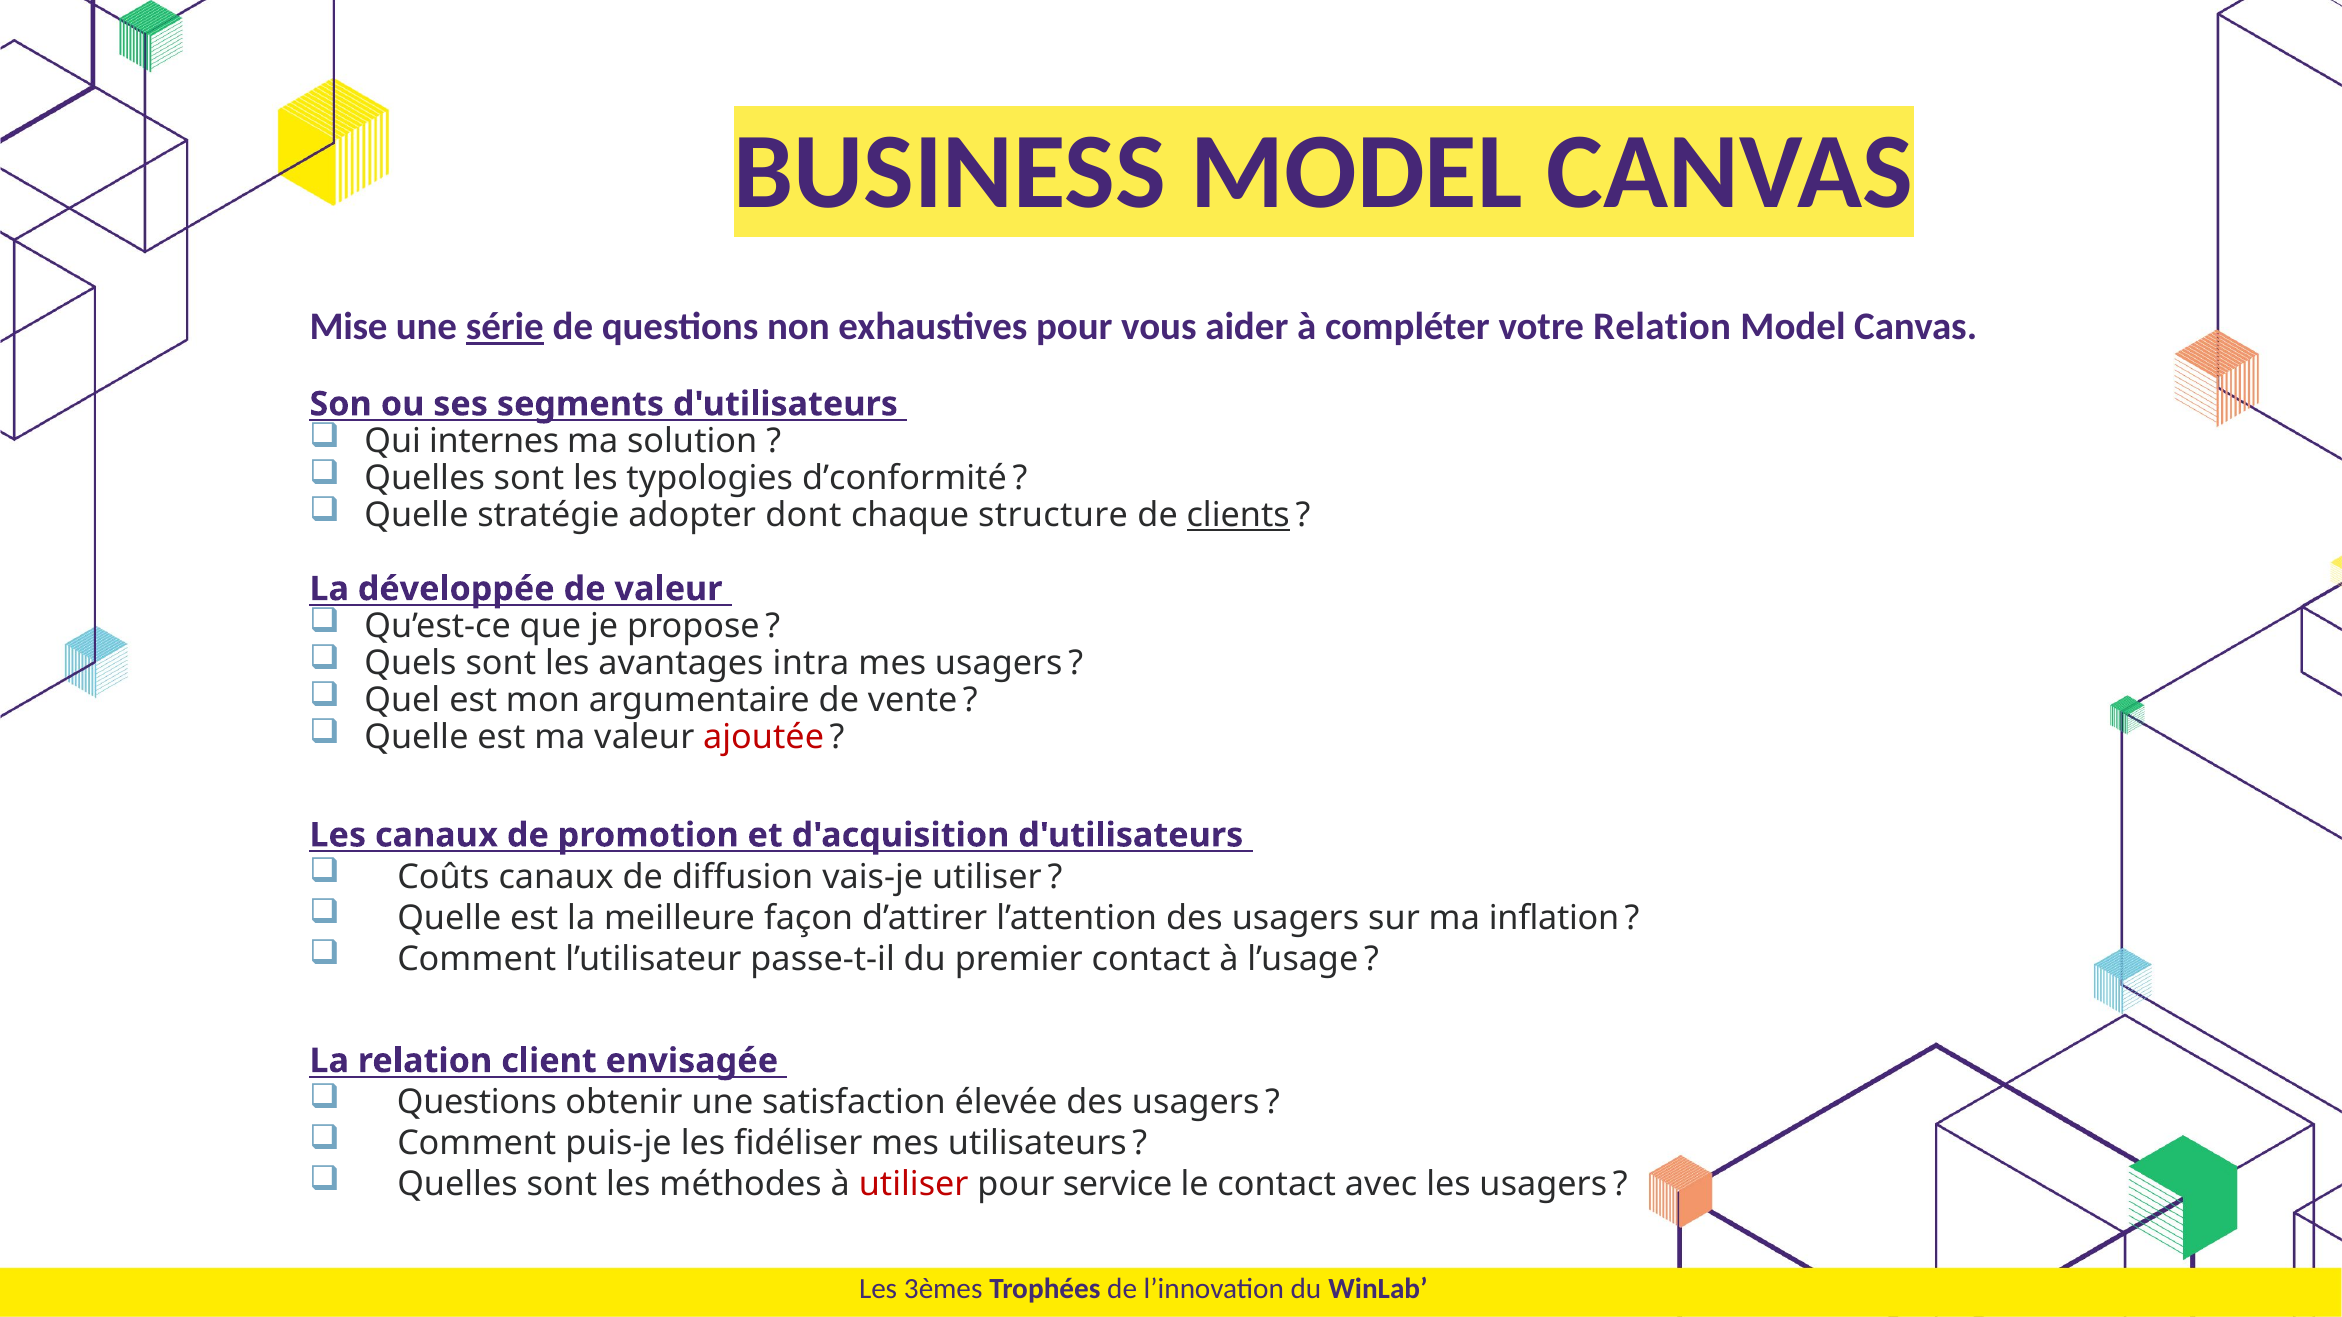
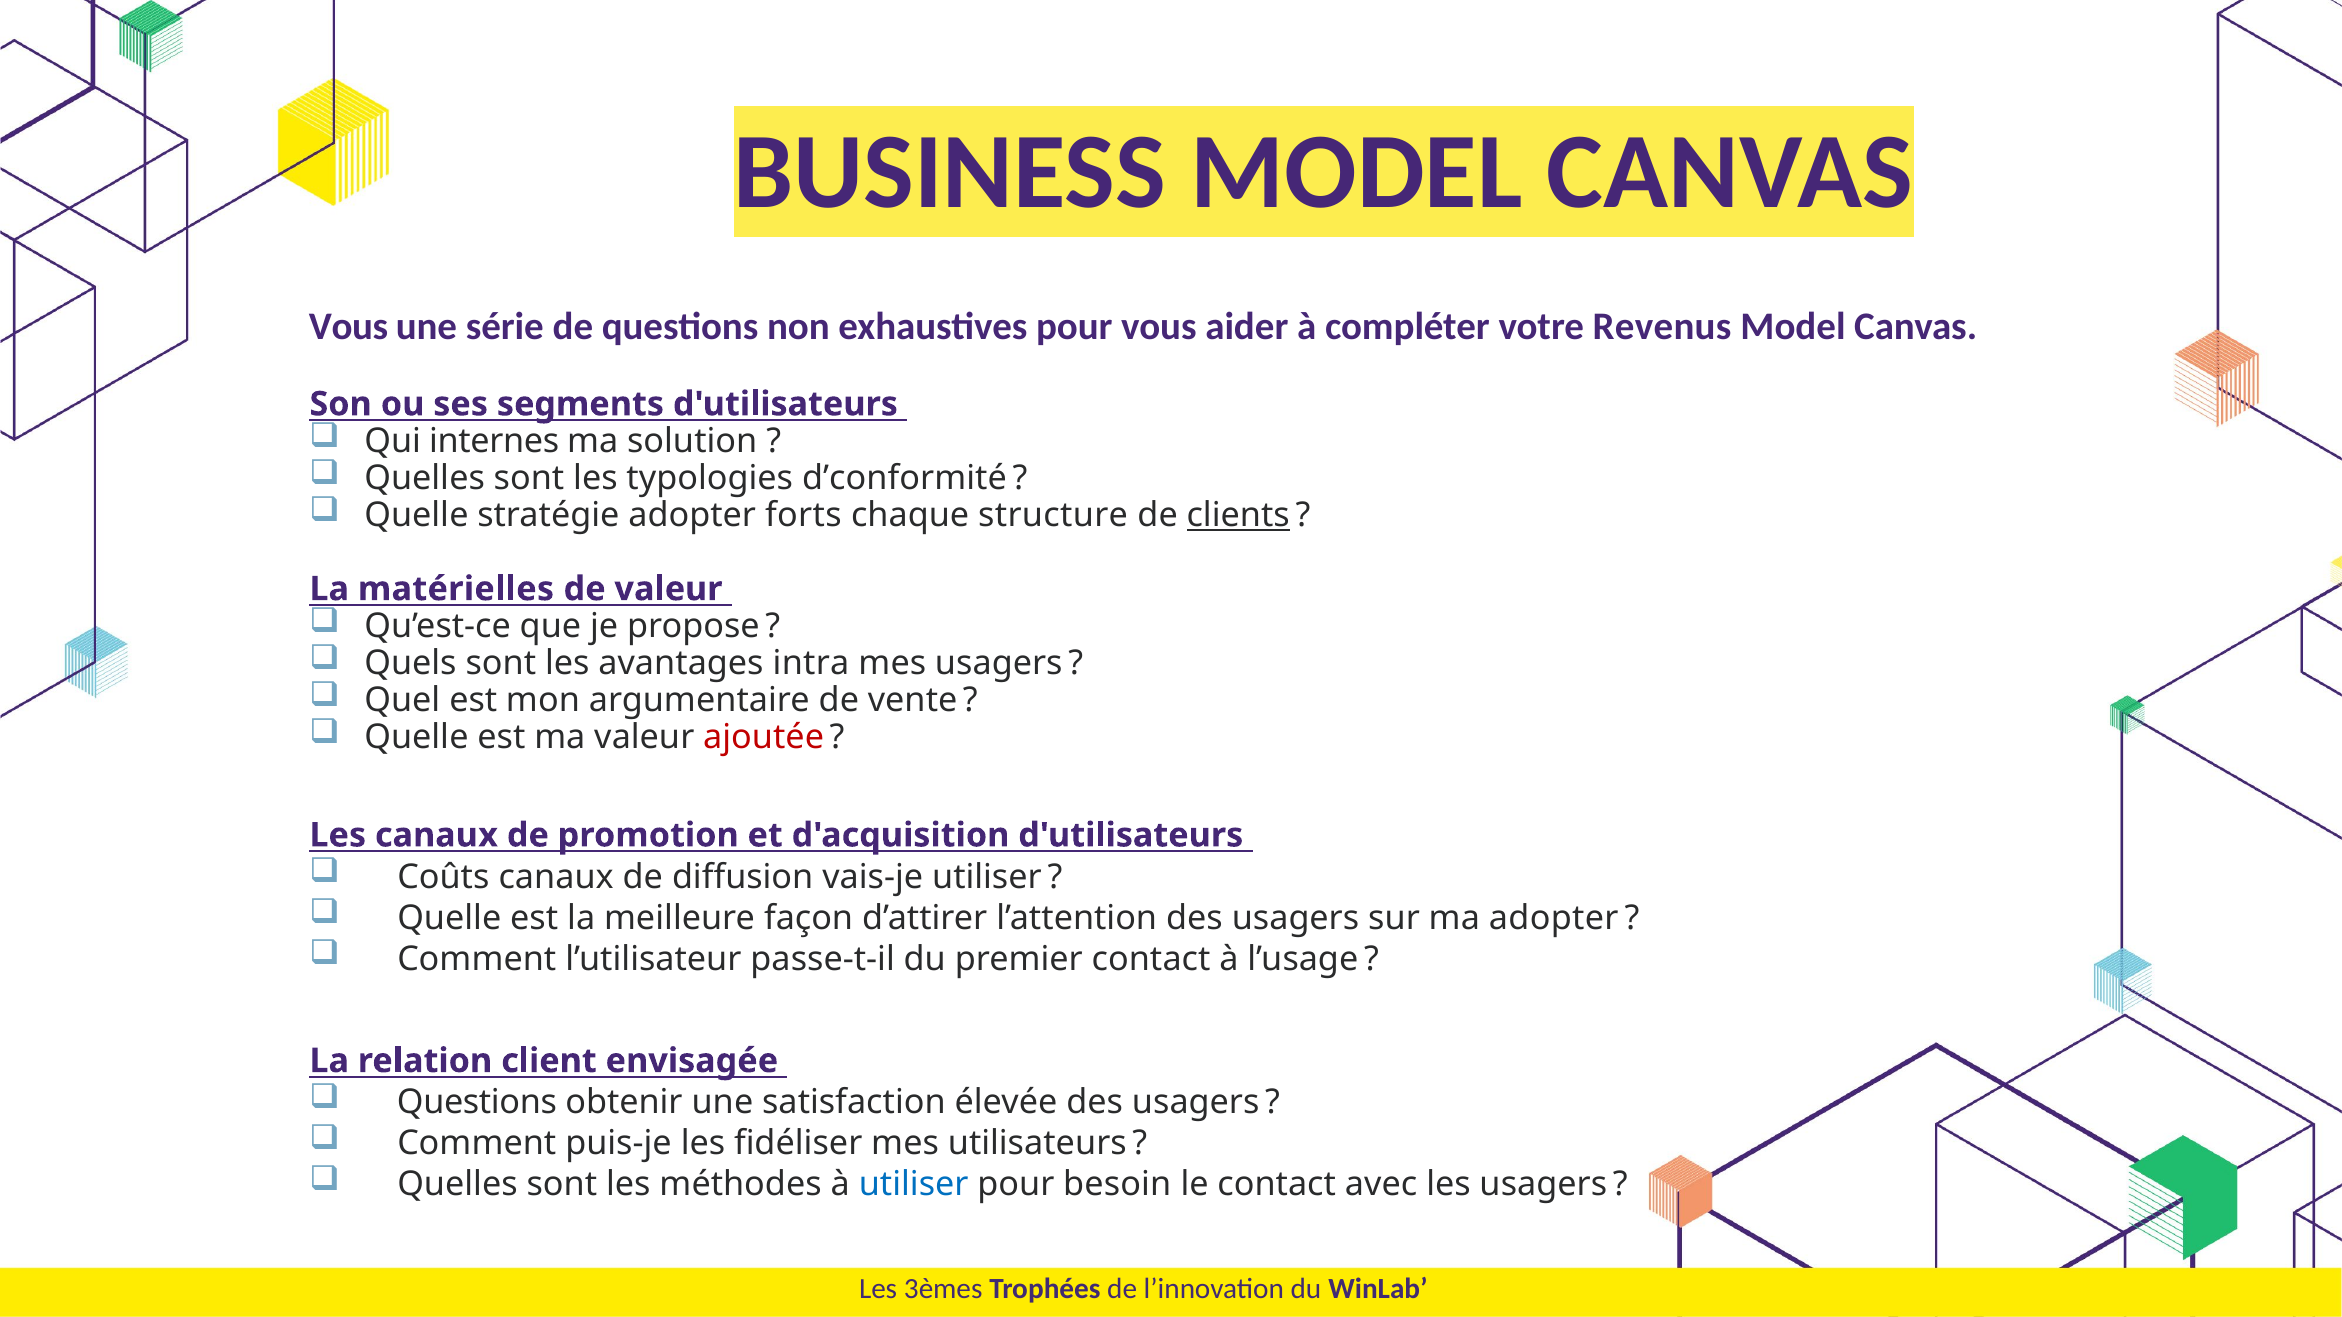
Mise at (349, 327): Mise -> Vous
série underline: present -> none
votre Relation: Relation -> Revenus
dont: dont -> forts
développée: développée -> matérielles
ma inflation: inflation -> adopter
utiliser at (914, 1185) colour: red -> blue
service: service -> besoin
